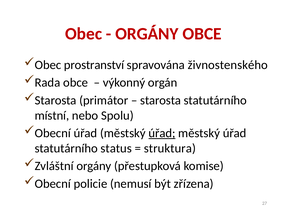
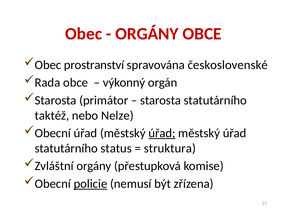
živnostenského: živnostenského -> československé
místní: místní -> taktéž
Spolu: Spolu -> Nelze
policie underline: none -> present
